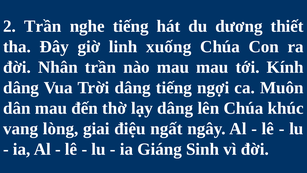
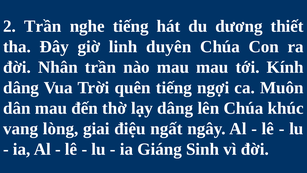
xuống: xuống -> duyên
Trời dâng: dâng -> quên
